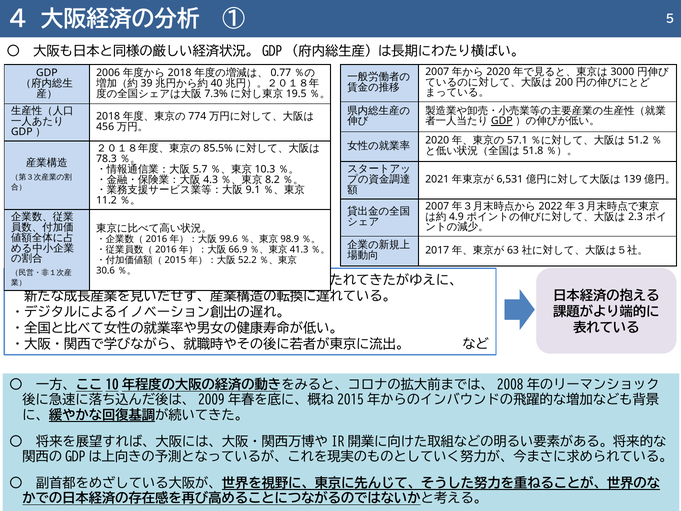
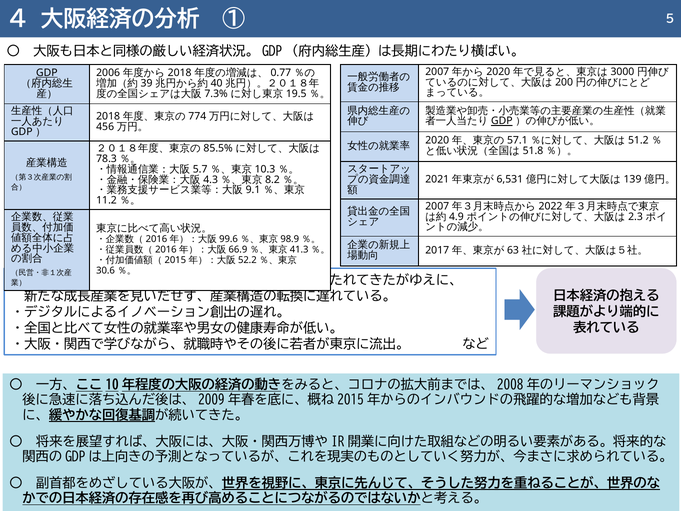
GDP at (47, 73) underline: none -> present
